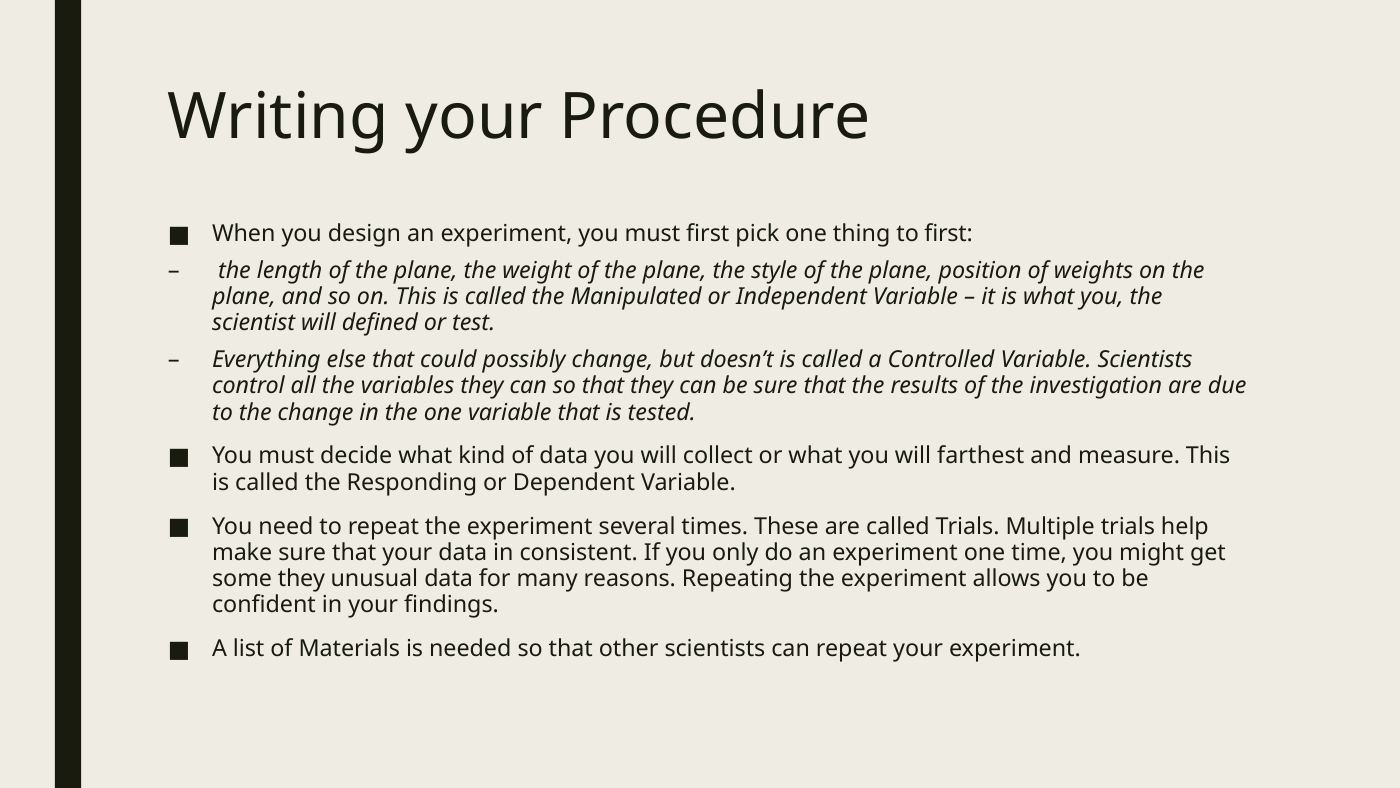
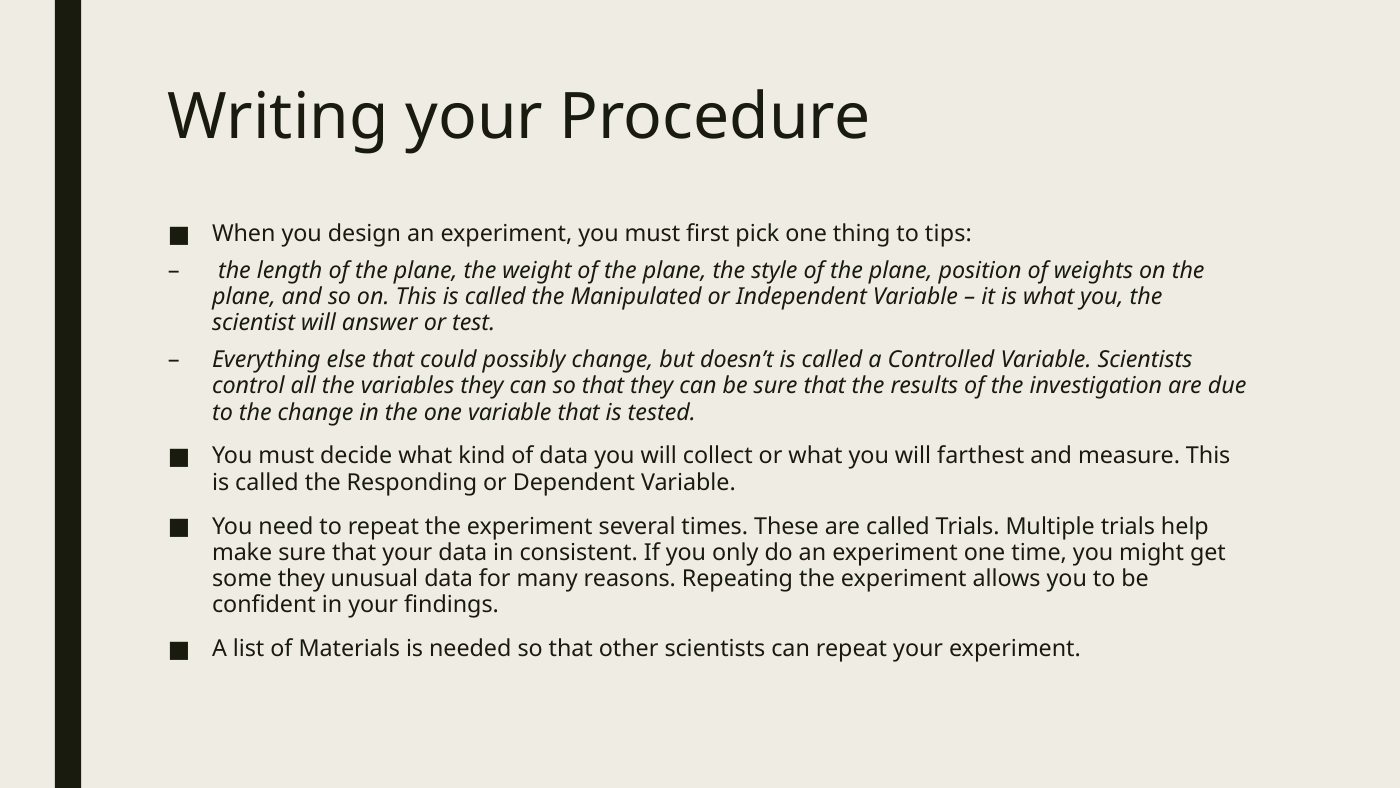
to first: first -> tips
defined: defined -> answer
